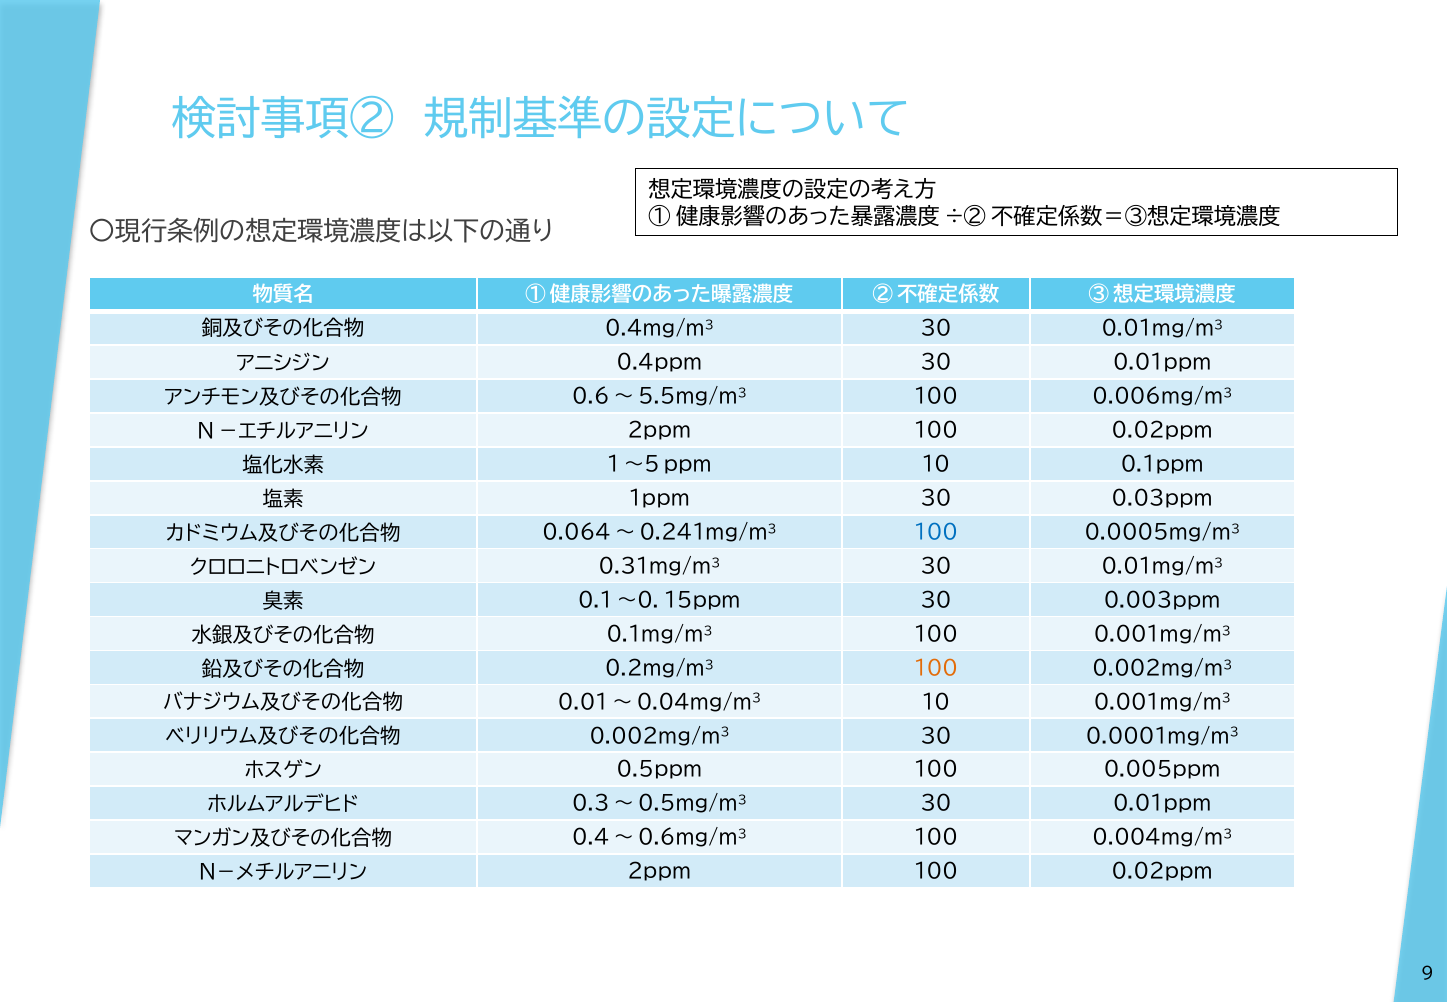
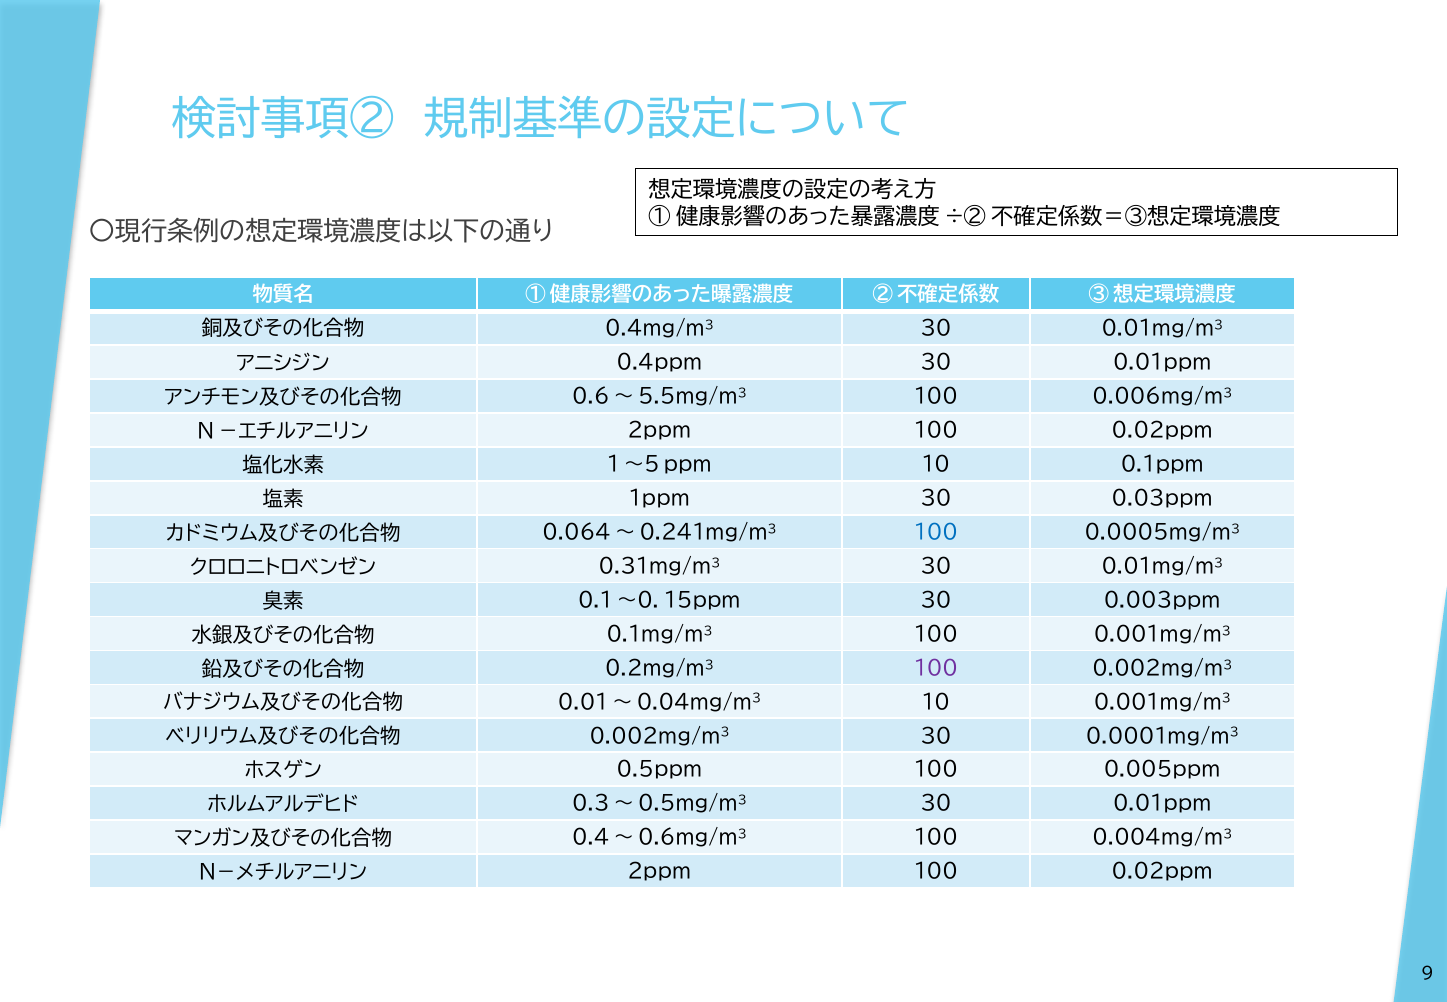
100 at (936, 668) colour: orange -> purple
